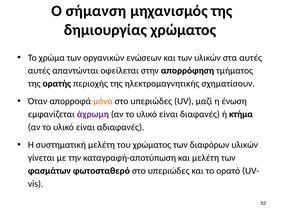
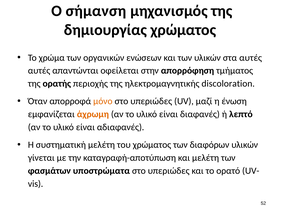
σχηματίσουν: σχηματίσουν -> discoloration
άχρωμη colour: purple -> orange
κτήμα: κτήμα -> λεπτό
φωτοσταθερό: φωτοσταθερό -> υποστρώματα
